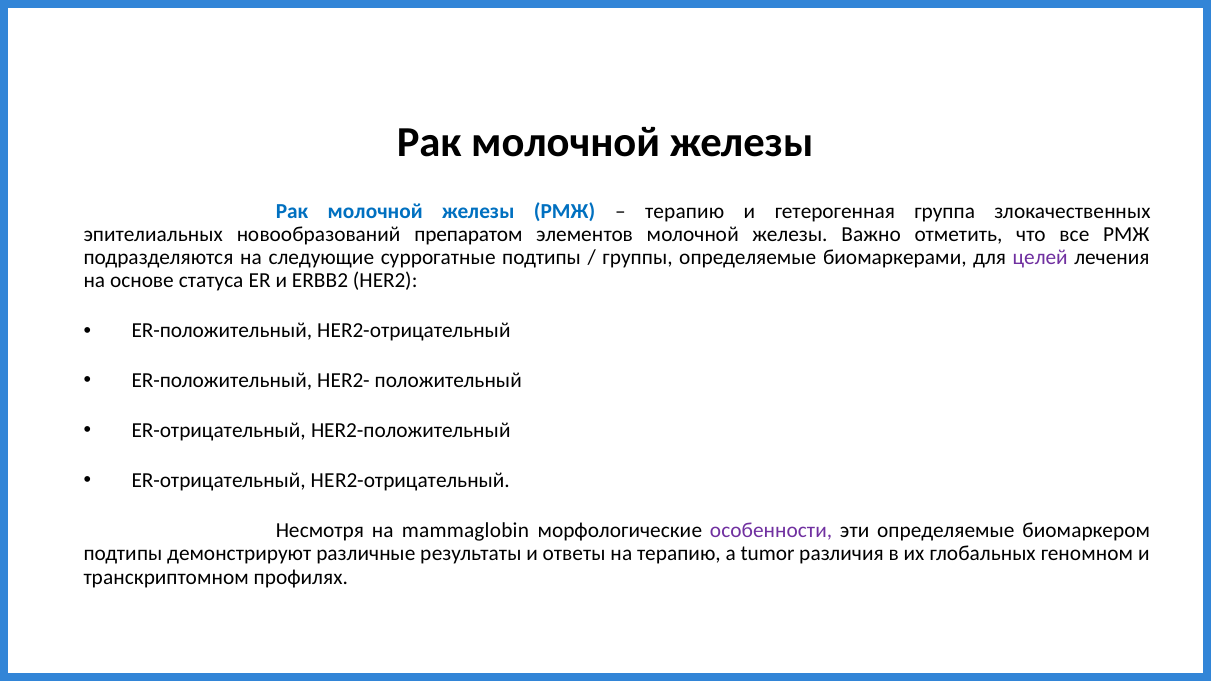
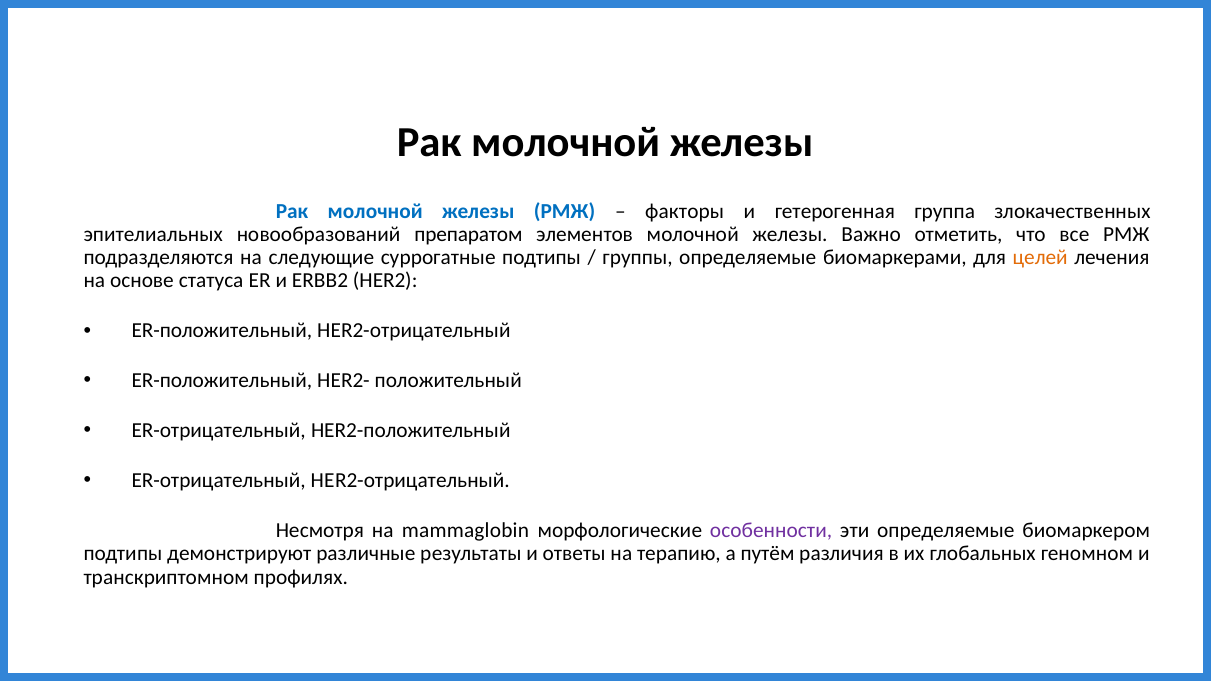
терапию at (685, 211): терапию -> факторы
целей colour: purple -> orange
tumor: tumor -> путём
